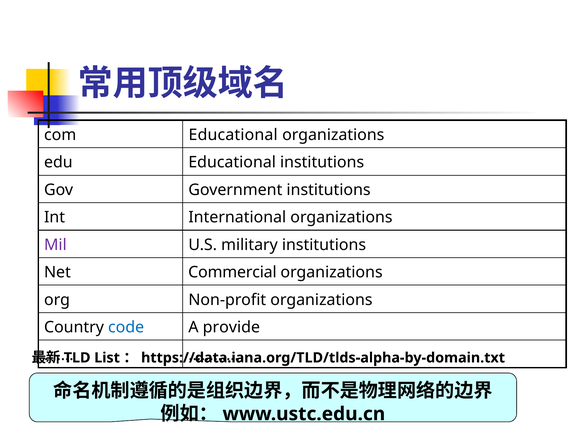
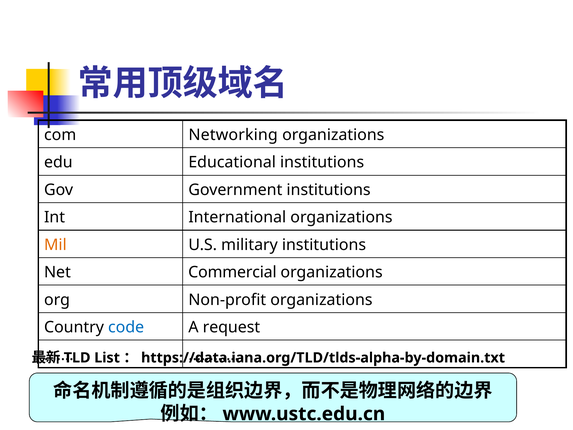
com Educational: Educational -> Networking
Mil colour: purple -> orange
provide: provide -> request
